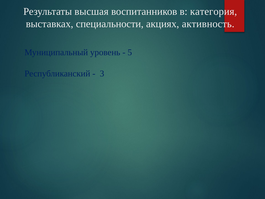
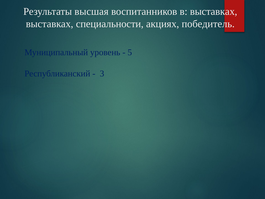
в категория: категория -> выставках
активность: активность -> победитель
